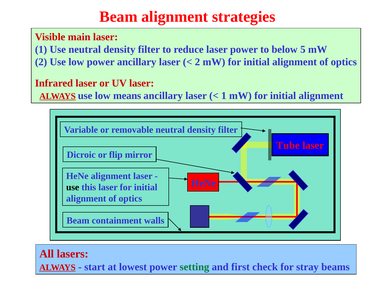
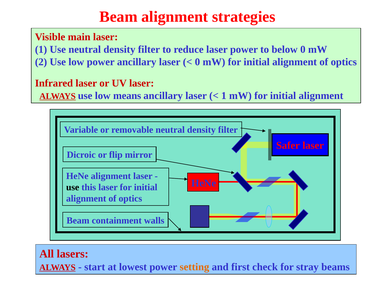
below 5: 5 -> 0
2 at (197, 62): 2 -> 0
Tube: Tube -> Safer
setting colour: green -> orange
